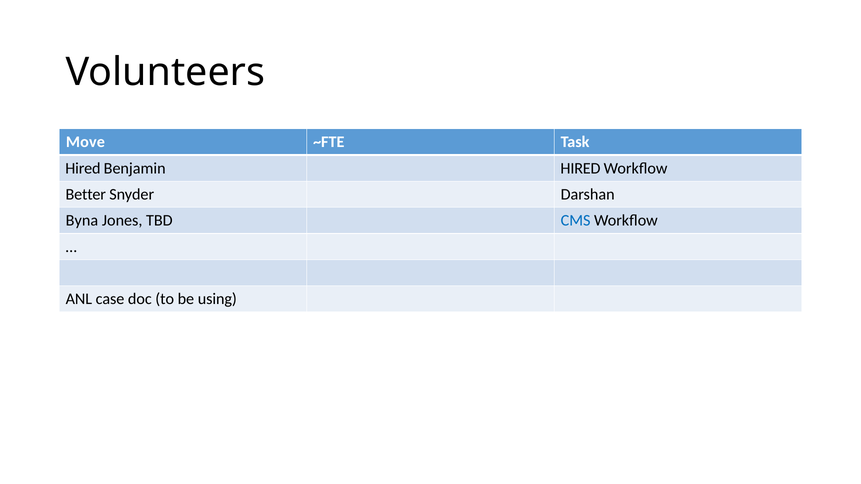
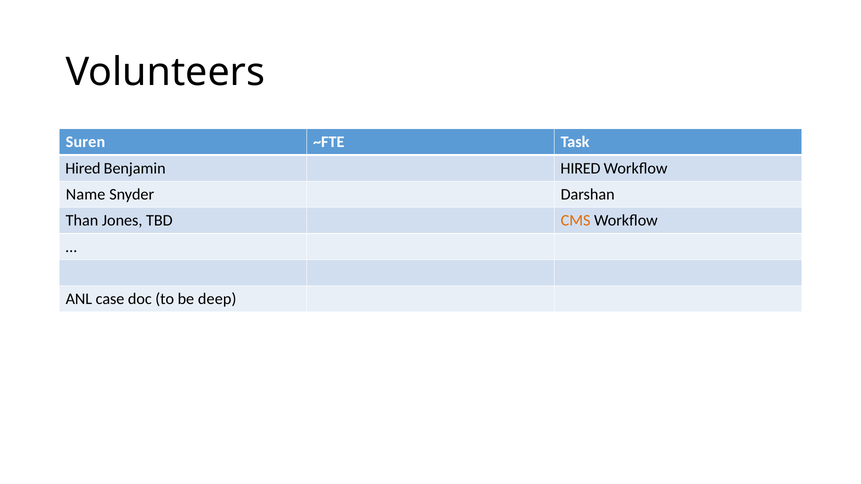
Move: Move -> Suren
Better: Better -> Name
Byna: Byna -> Than
CMS colour: blue -> orange
using: using -> deep
